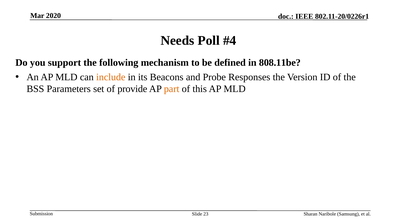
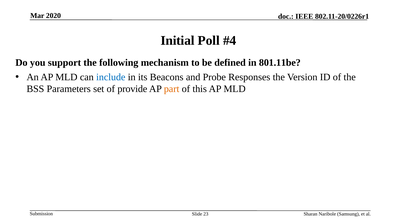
Needs: Needs -> Initial
808.11be: 808.11be -> 801.11be
include colour: orange -> blue
